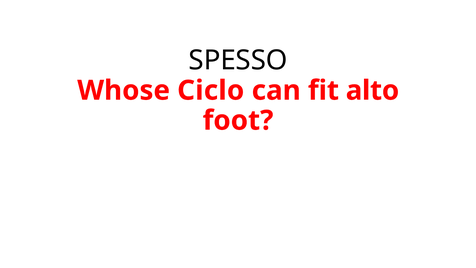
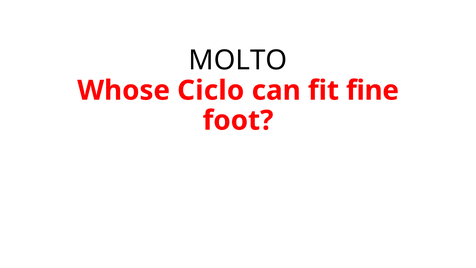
SPESSO: SPESSO -> MOLTO
alto: alto -> fine
